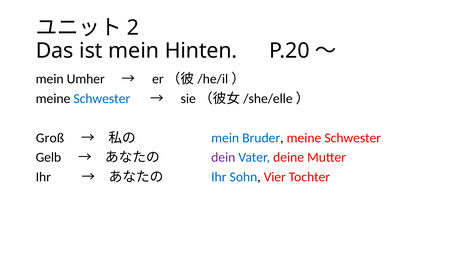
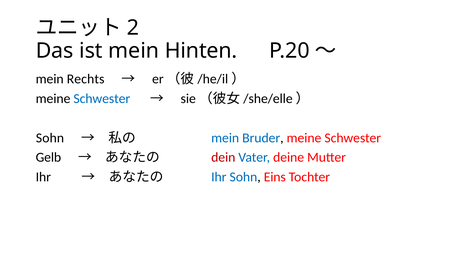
Umher: Umher -> Rechts
Groß at (50, 138): Groß -> Sohn
dein colour: purple -> red
Vier: Vier -> Eins
